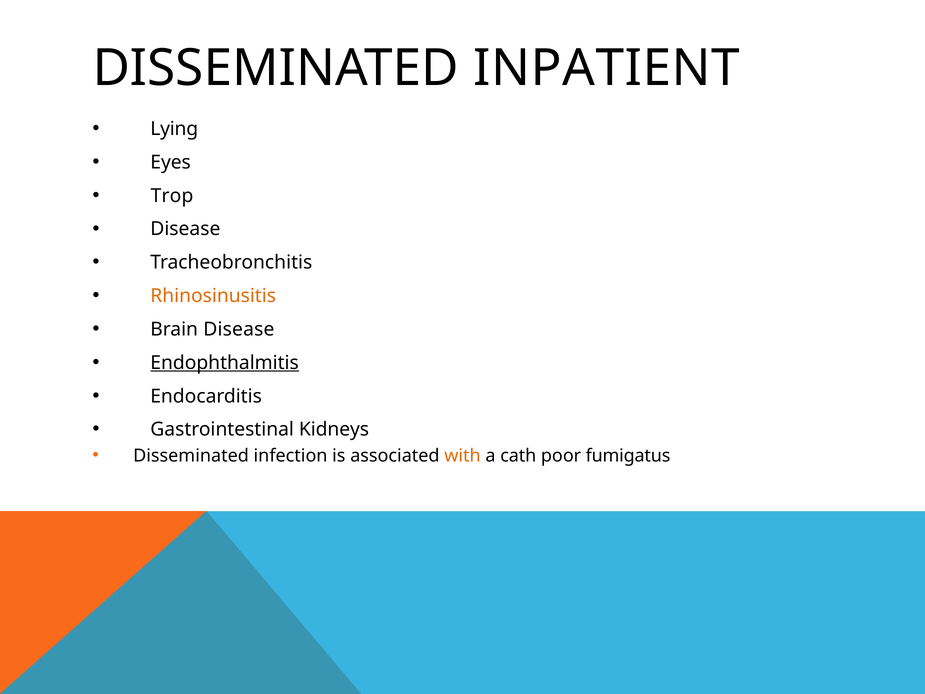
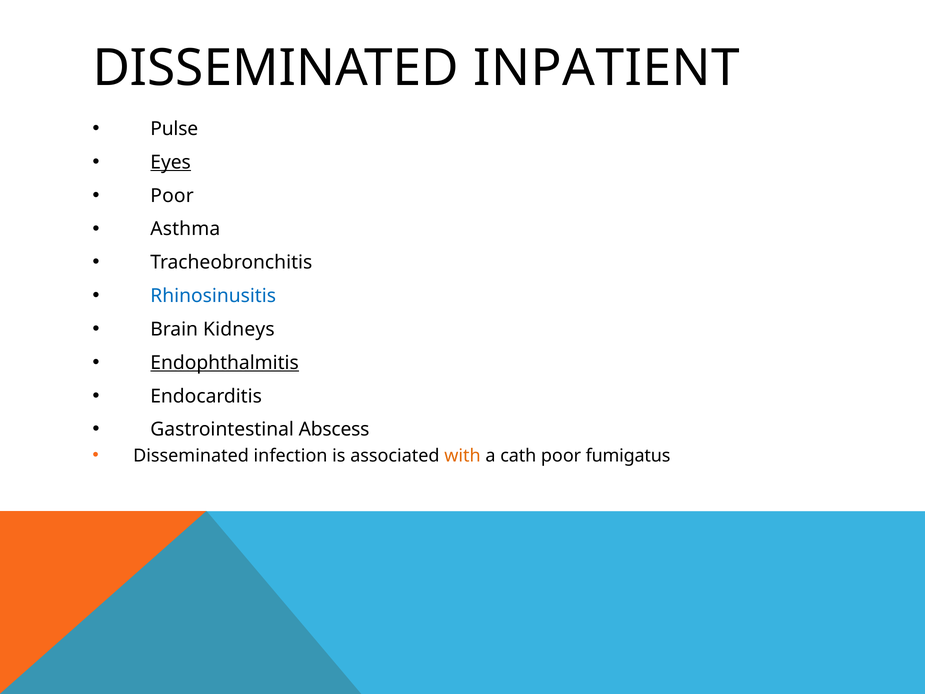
Lying: Lying -> Pulse
Eyes underline: none -> present
Trop at (172, 196): Trop -> Poor
Disease at (185, 229): Disease -> Asthma
Rhinosinusitis colour: orange -> blue
Brain Disease: Disease -> Kidneys
Kidneys: Kidneys -> Abscess
